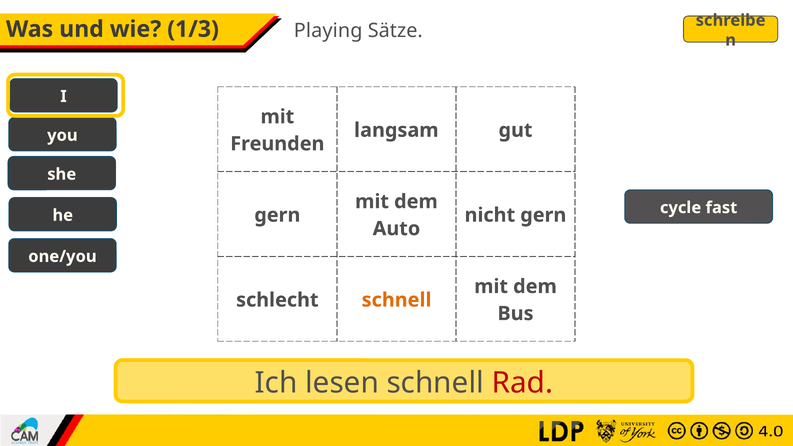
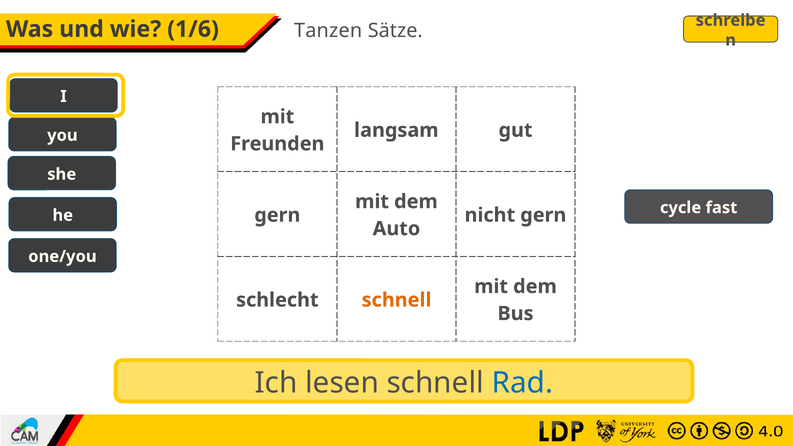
Playing: Playing -> Tanzen
1/3: 1/3 -> 1/6
Rad colour: red -> blue
